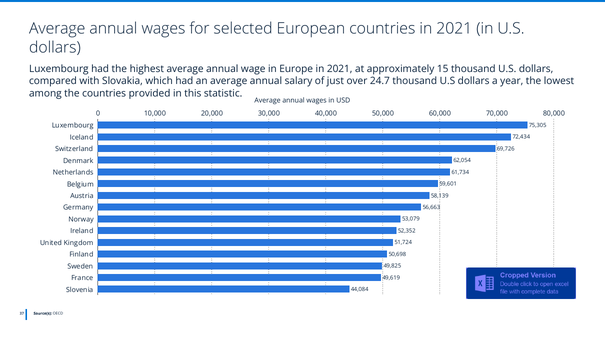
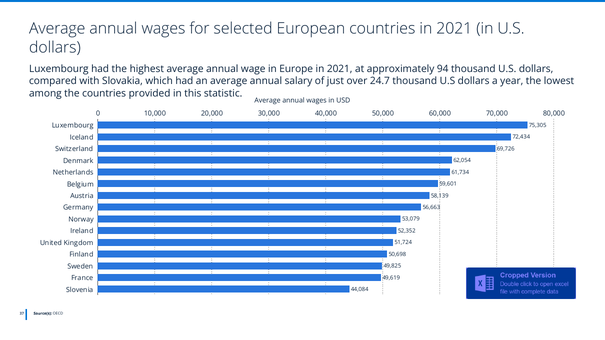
15: 15 -> 94
